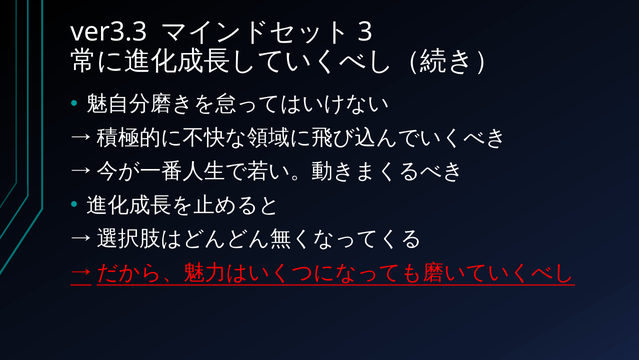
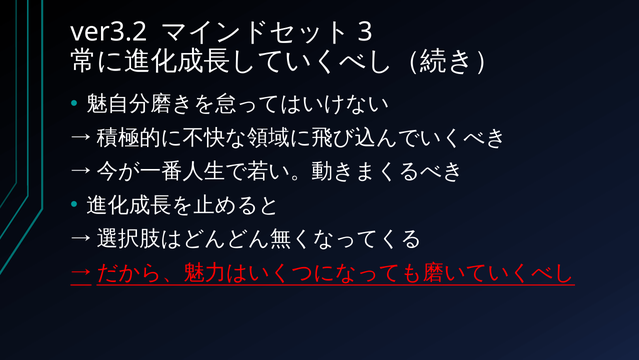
ver3.3: ver3.3 -> ver3.2
